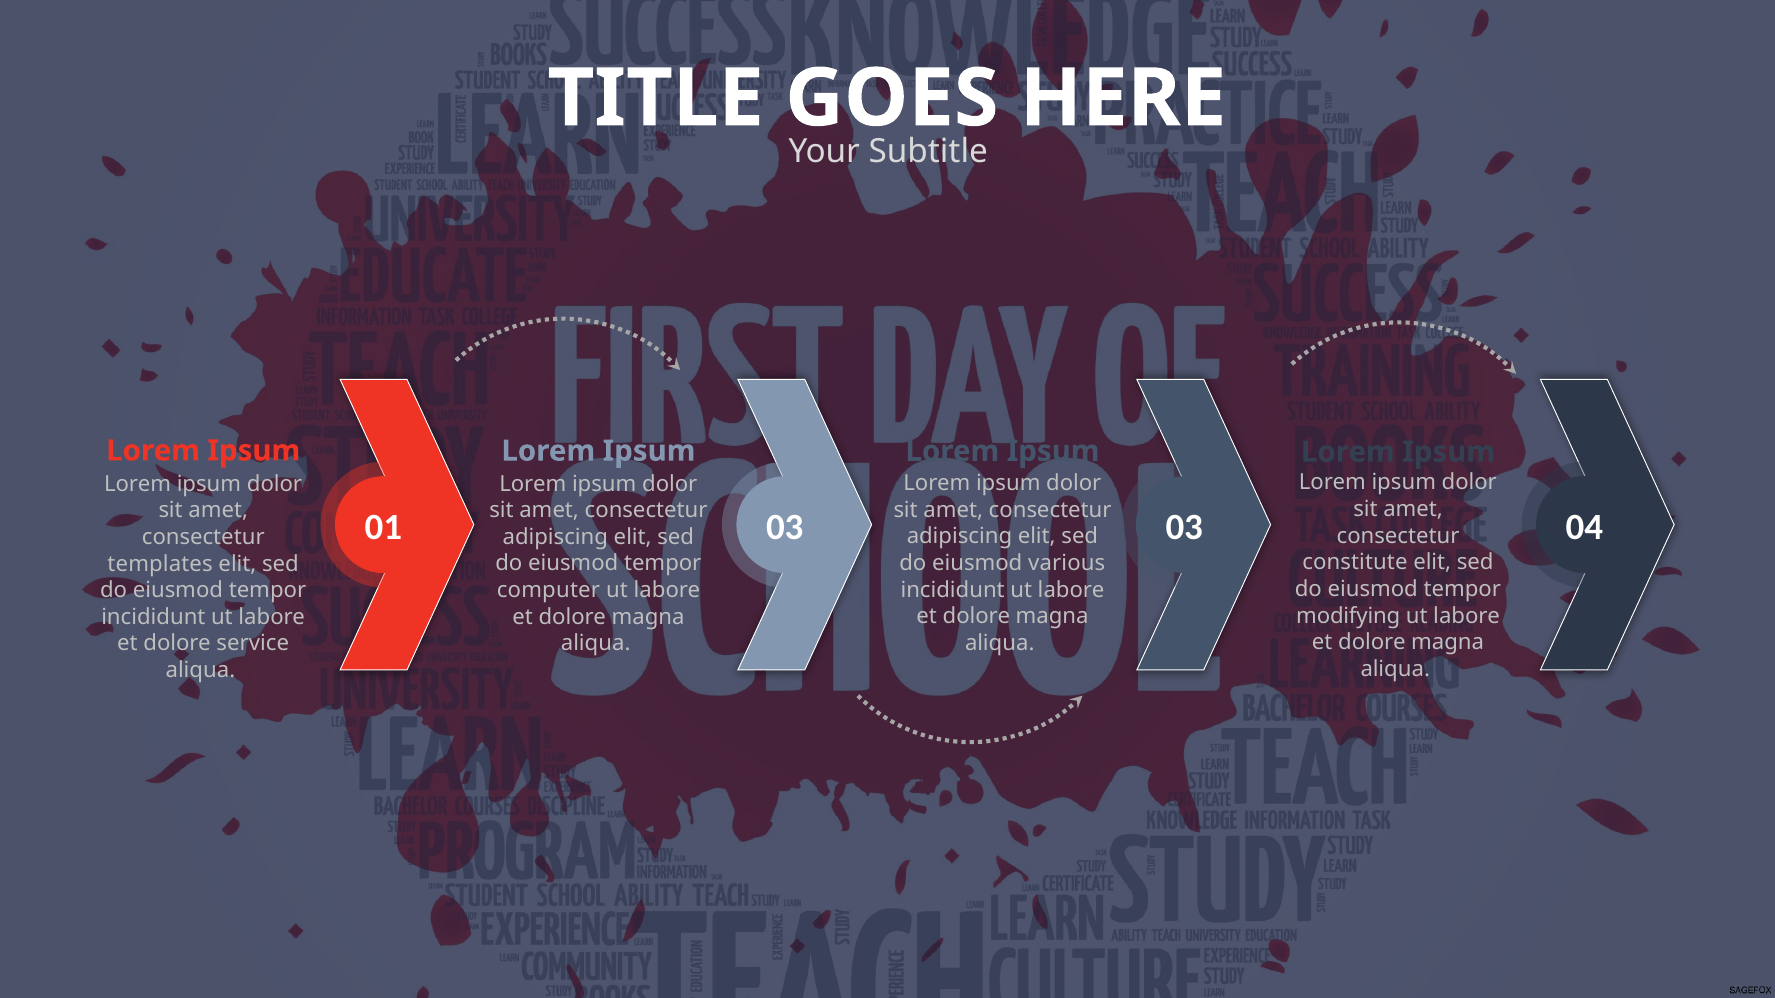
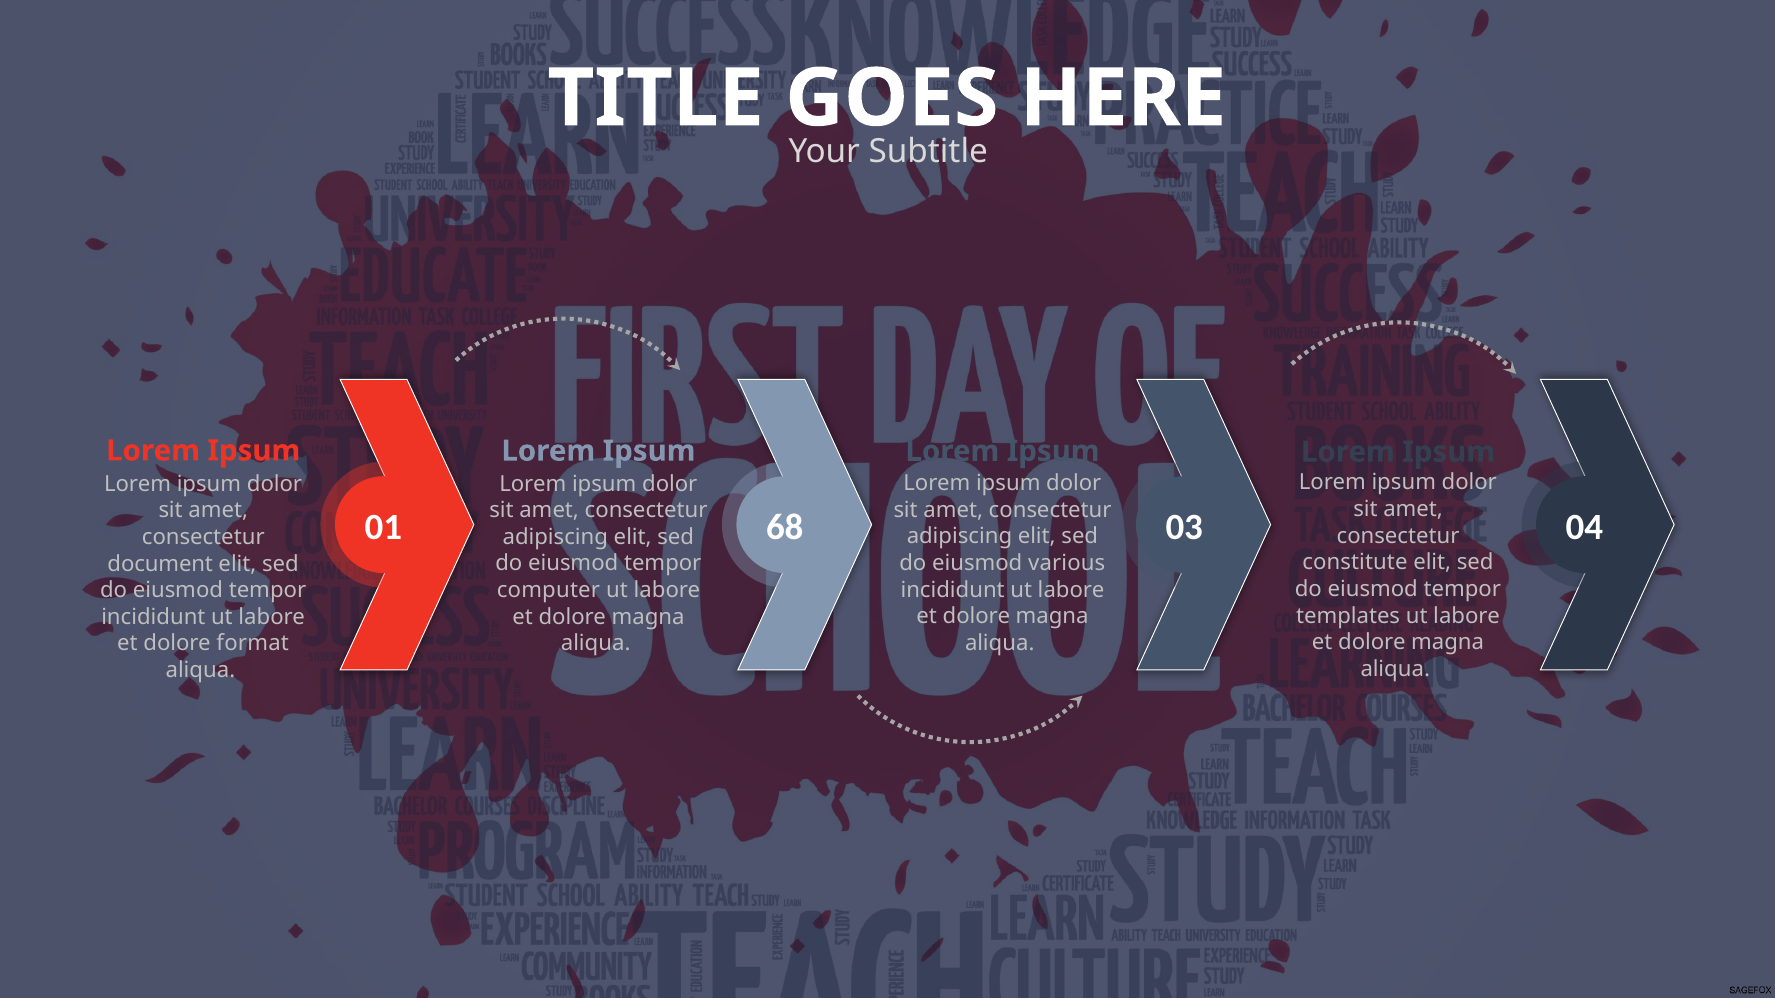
01 03: 03 -> 68
templates: templates -> document
modifying: modifying -> templates
service: service -> format
